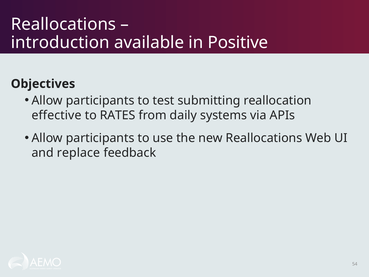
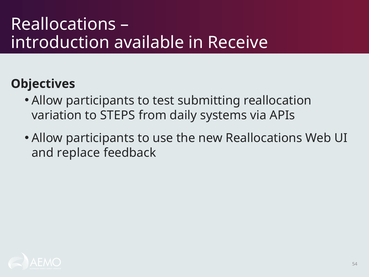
Positive: Positive -> Receive
effective: effective -> variation
RATES: RATES -> STEPS
